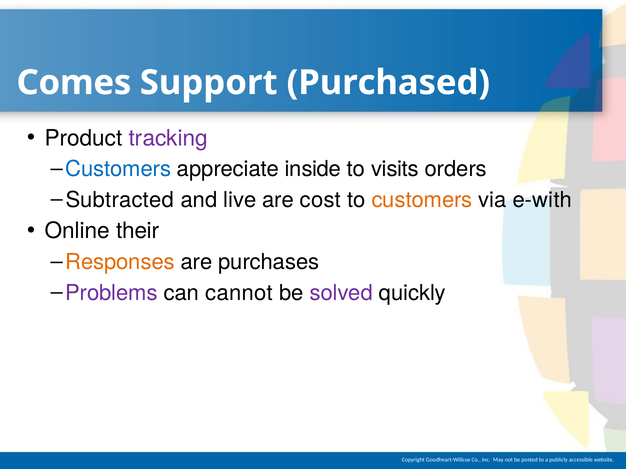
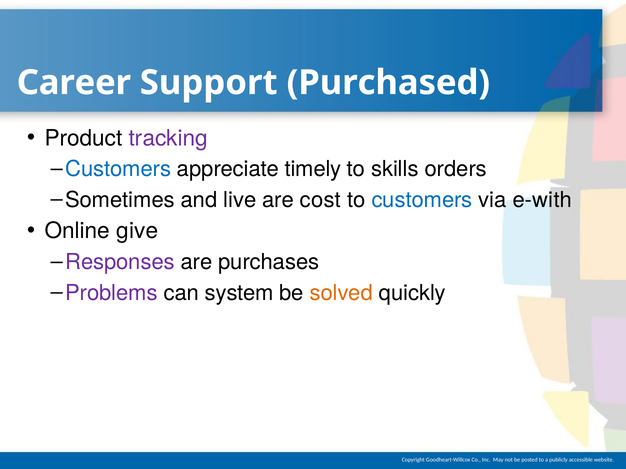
Comes: Comes -> Career
inside: inside -> timely
visits: visits -> skills
Subtracted: Subtracted -> Sometimes
customers at (422, 200) colour: orange -> blue
their: their -> give
Responses colour: orange -> purple
cannot: cannot -> system
solved colour: purple -> orange
